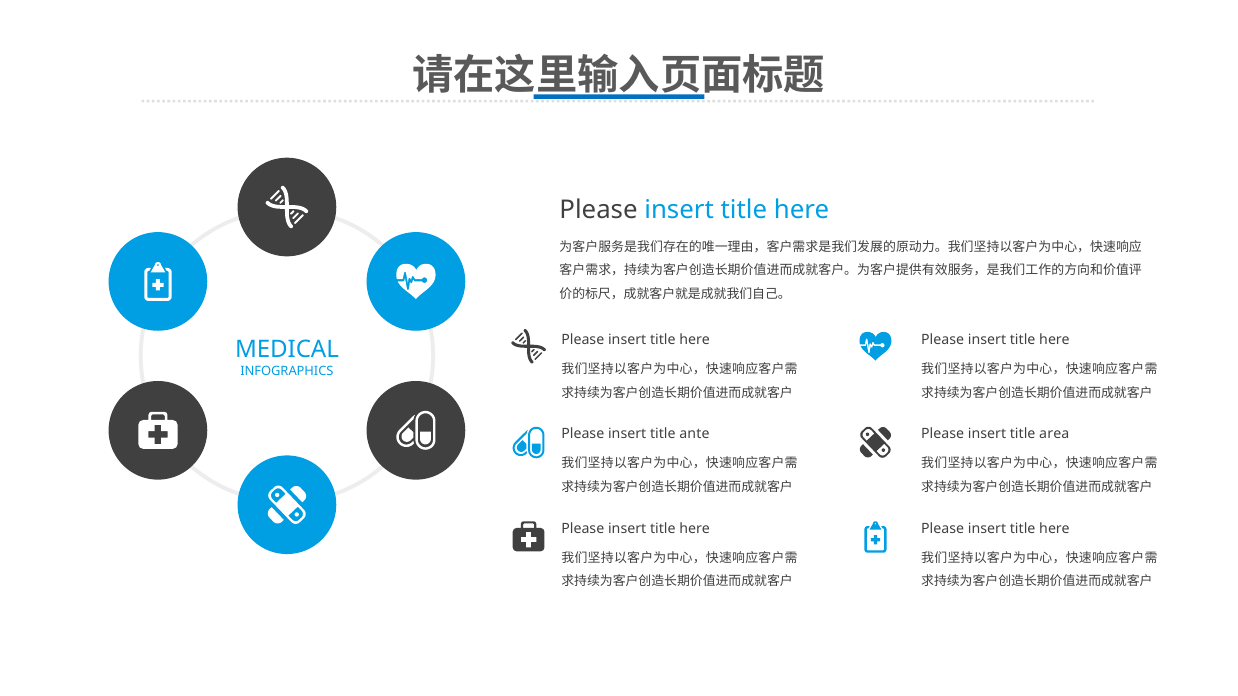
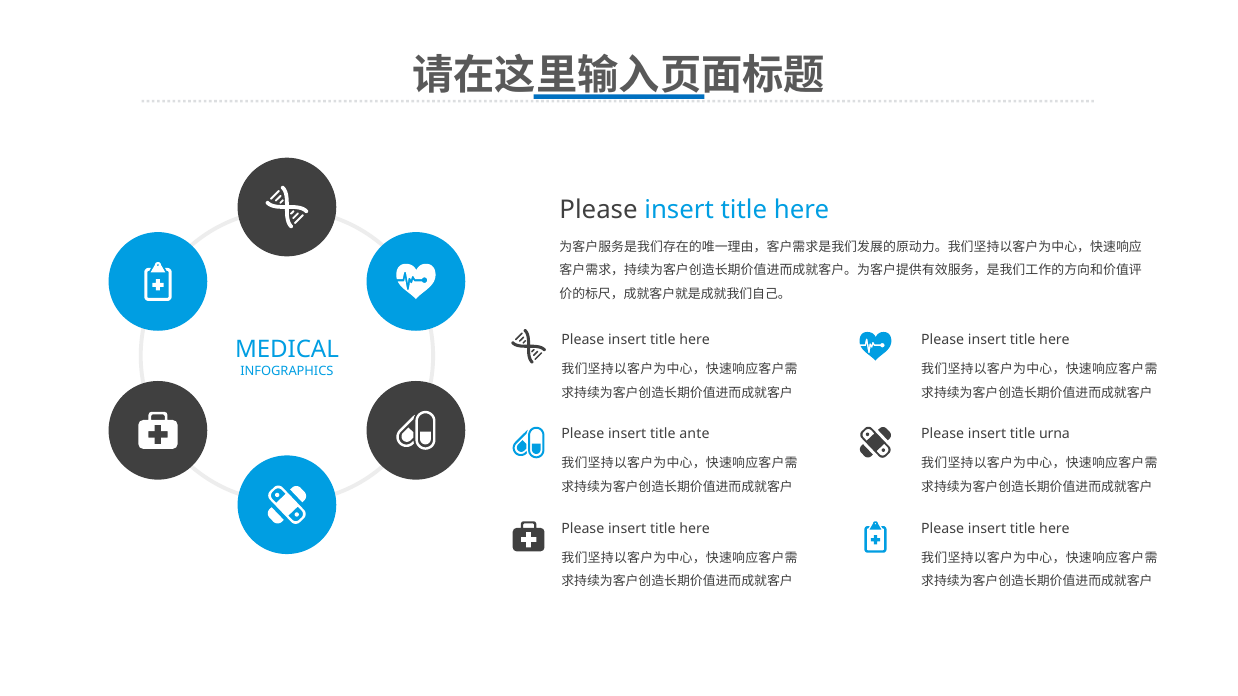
area: area -> urna
